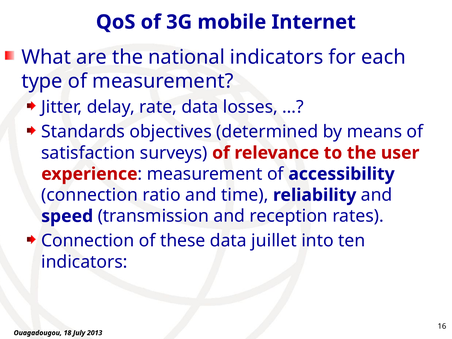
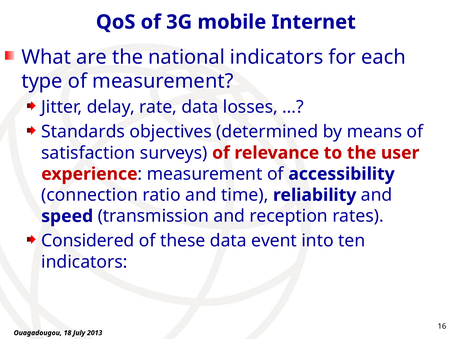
Connection at (88, 241): Connection -> Considered
juillet: juillet -> event
